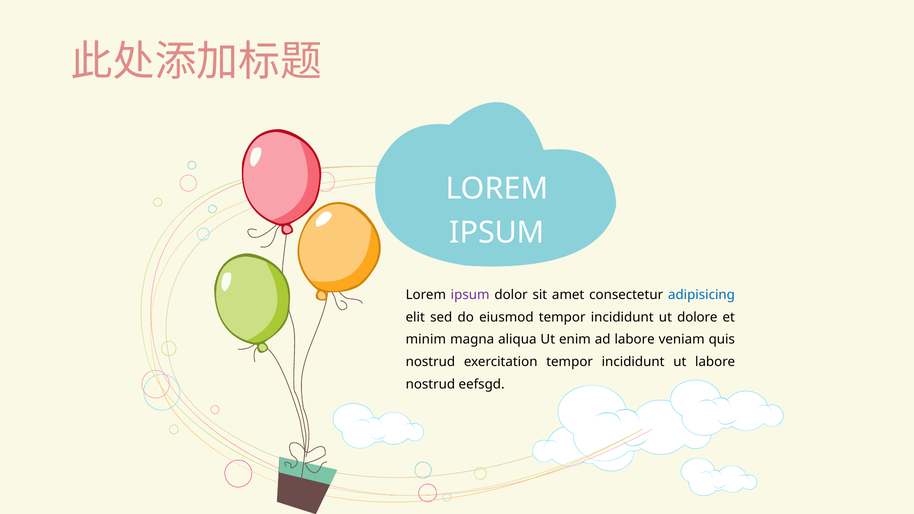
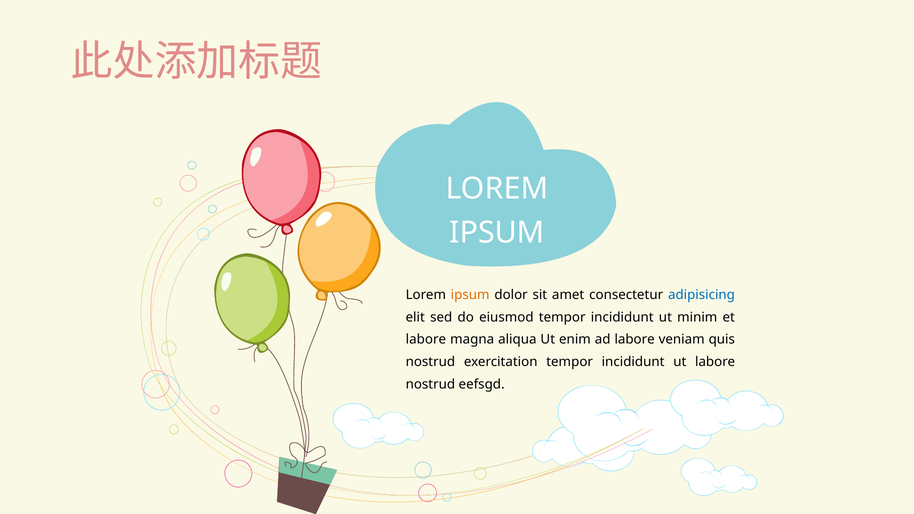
ipsum at (470, 295) colour: purple -> orange
dolore: dolore -> minim
minim at (426, 340): minim -> labore
